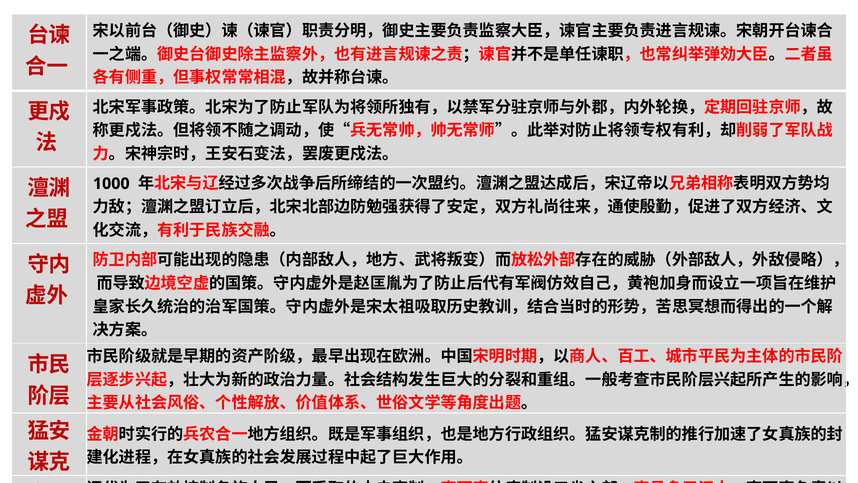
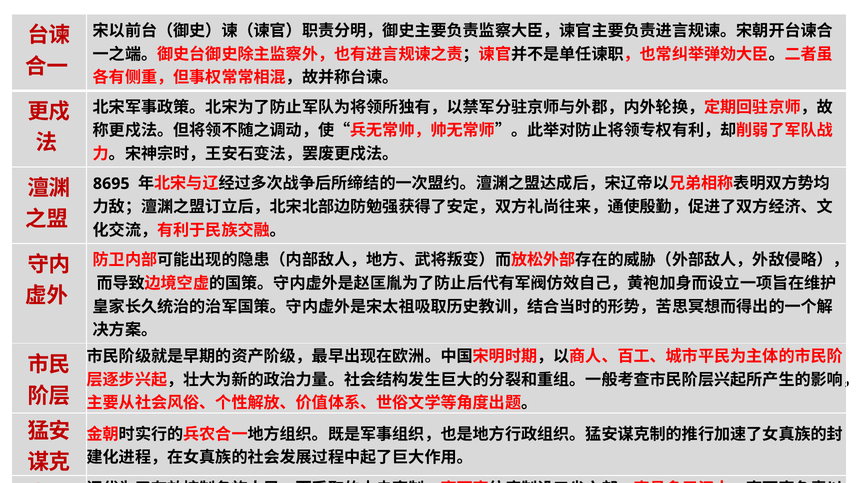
1000: 1000 -> 8695
